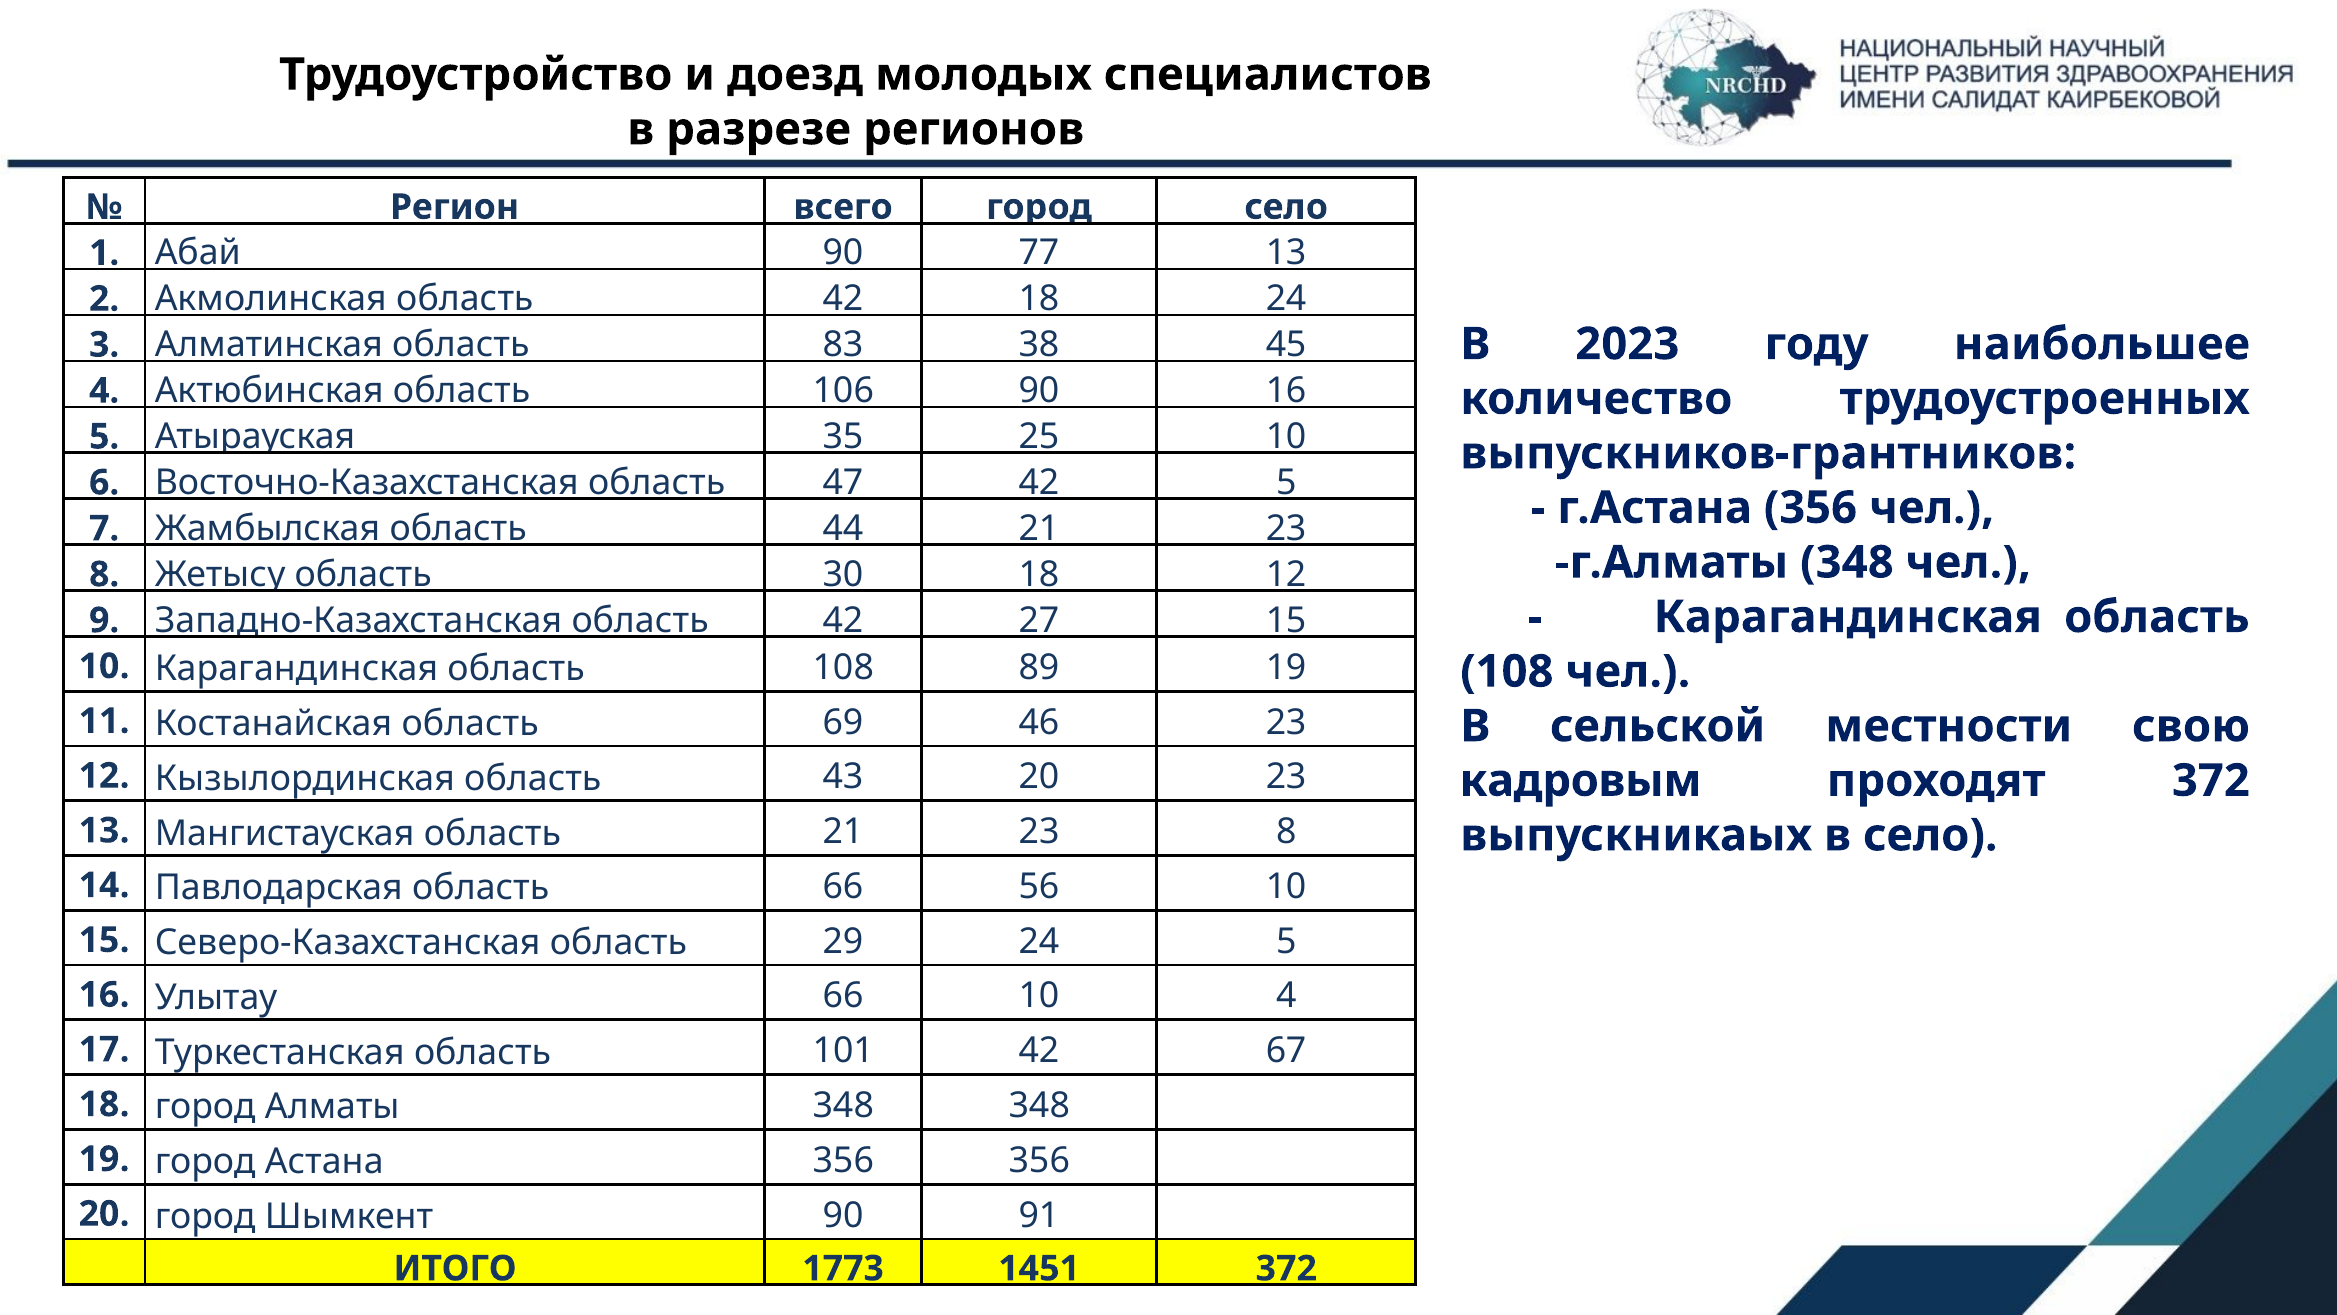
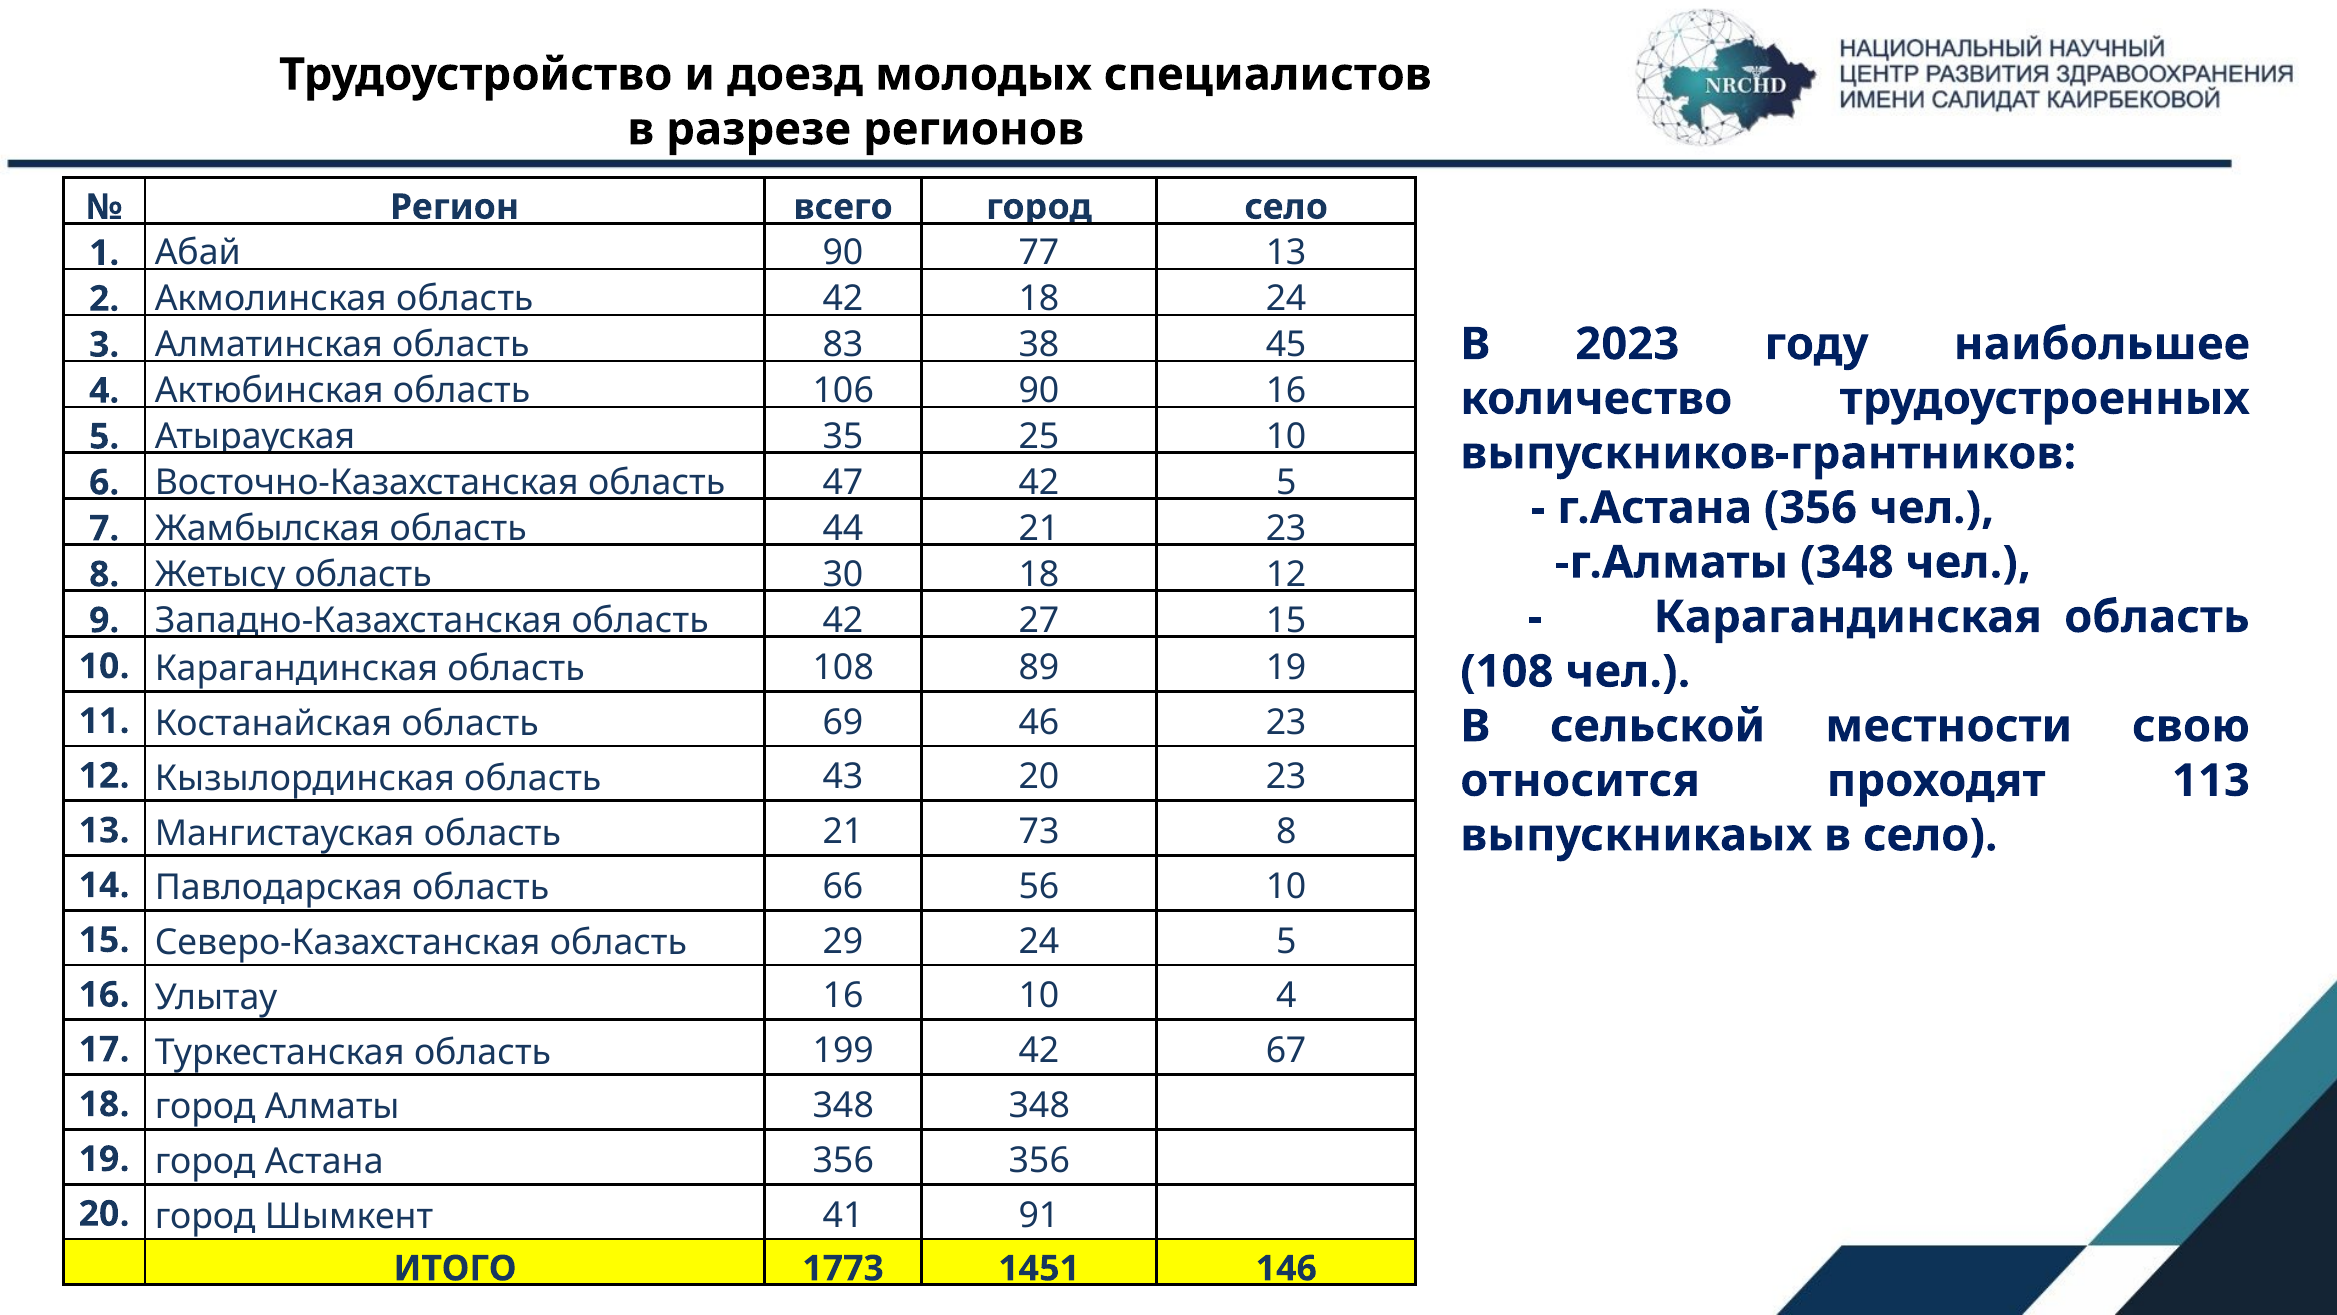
кадровым: кадровым -> относится
проходят 372: 372 -> 113
23 at (1039, 832): 23 -> 73
66 at (843, 996): 66 -> 16
101: 101 -> 199
90 at (843, 1215): 90 -> 41
1451 372: 372 -> 146
